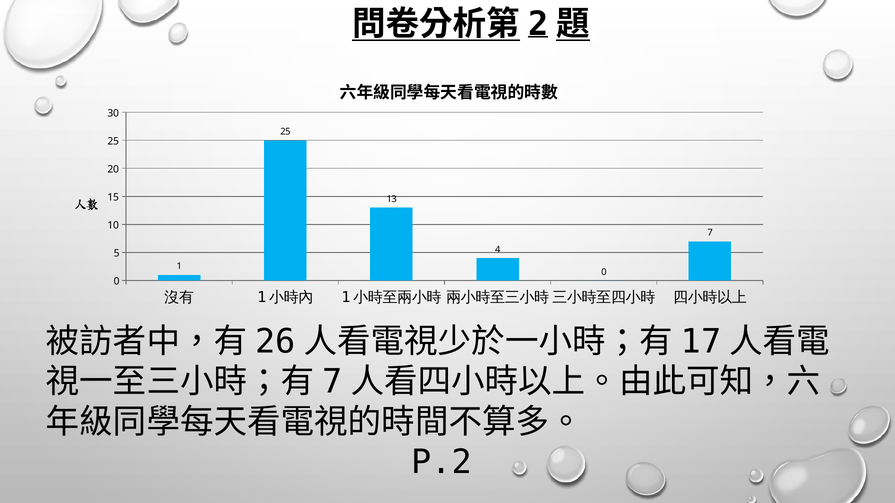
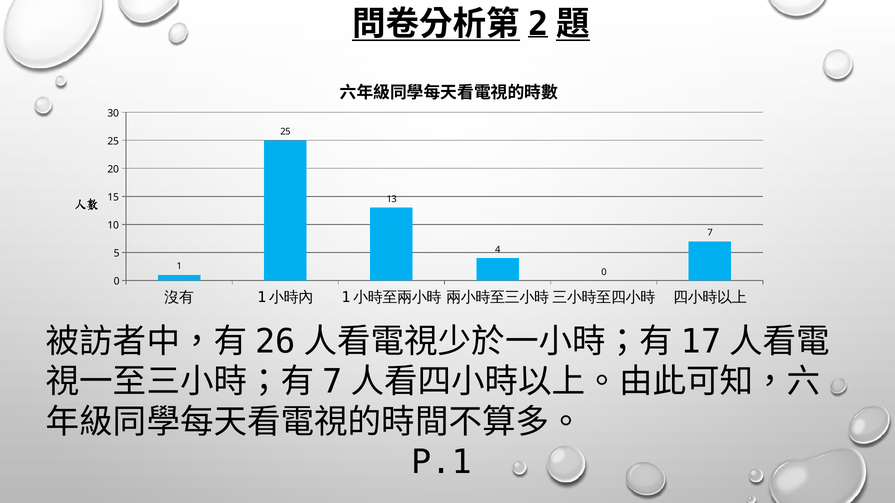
P.2: P.2 -> P.1
